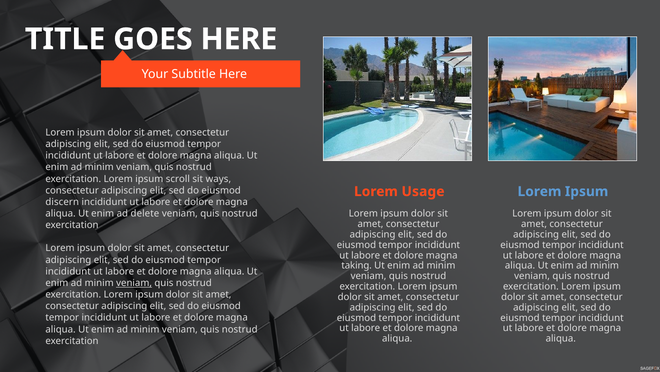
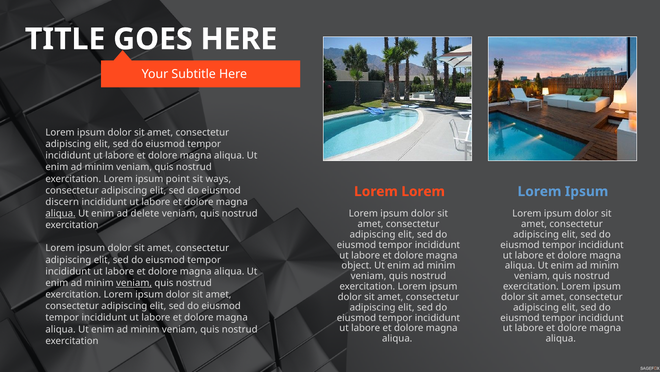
scroll: scroll -> point
Usage at (423, 191): Usage -> Lorem
aliqua at (61, 213) underline: none -> present
taking: taking -> object
